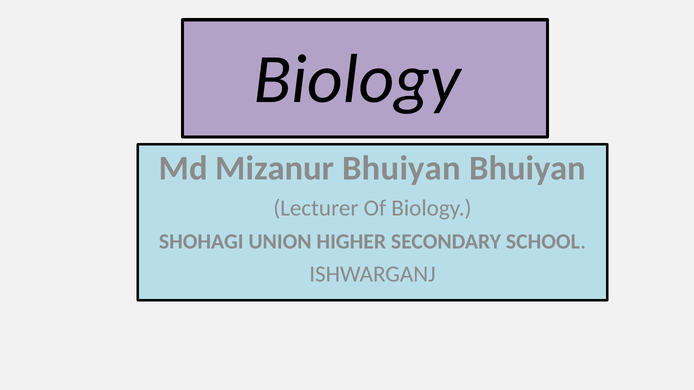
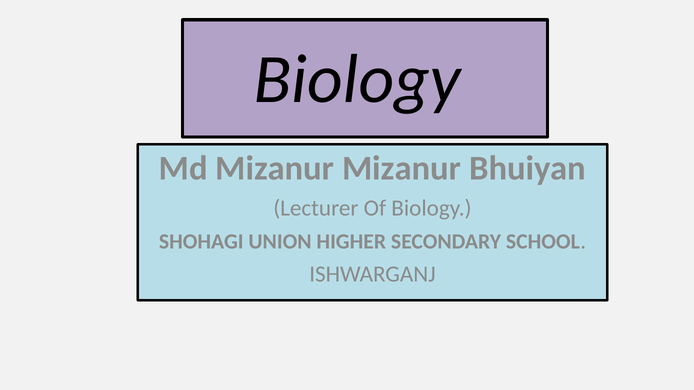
Mizanur Bhuiyan: Bhuiyan -> Mizanur
